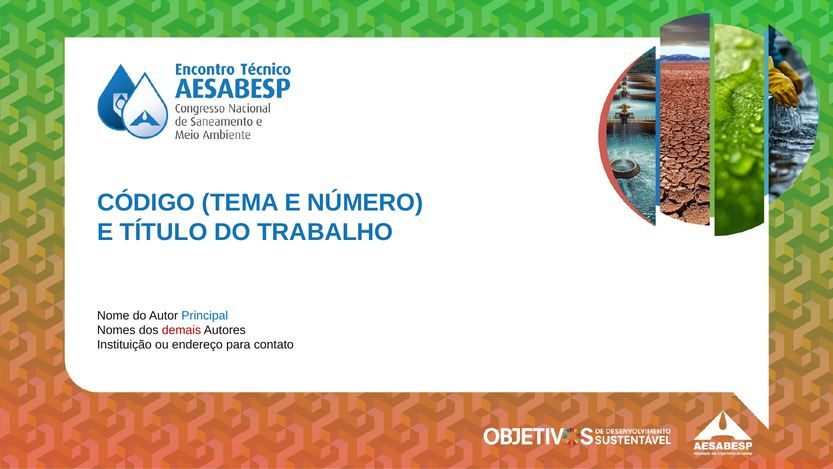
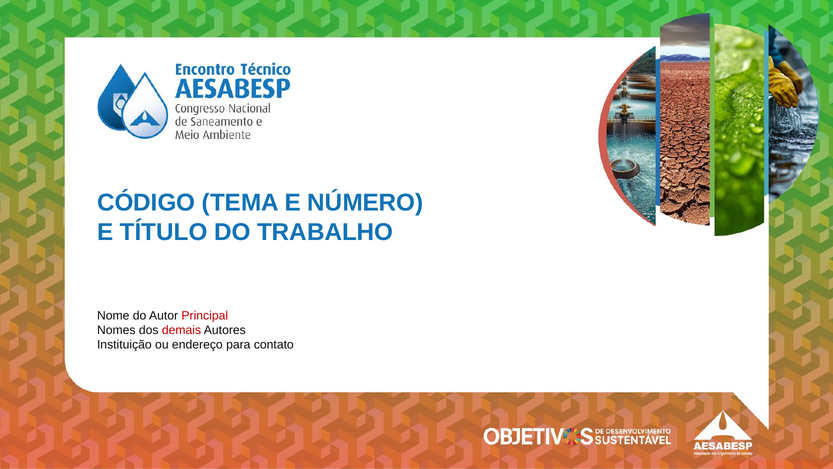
Principal colour: blue -> red
